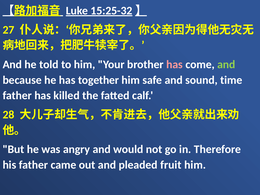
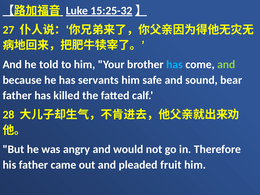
has at (175, 65) colour: pink -> light blue
together: together -> servants
time: time -> bear
